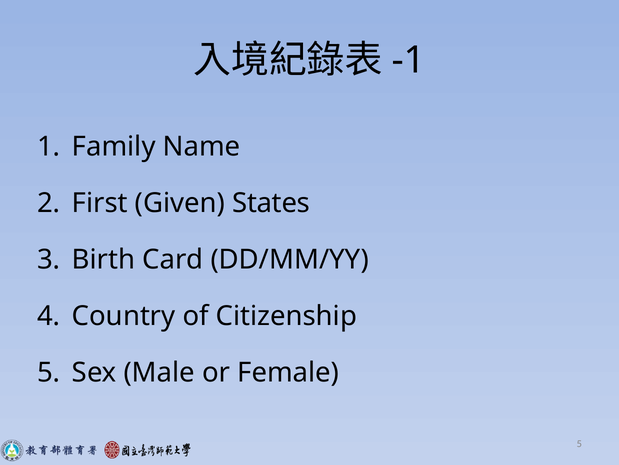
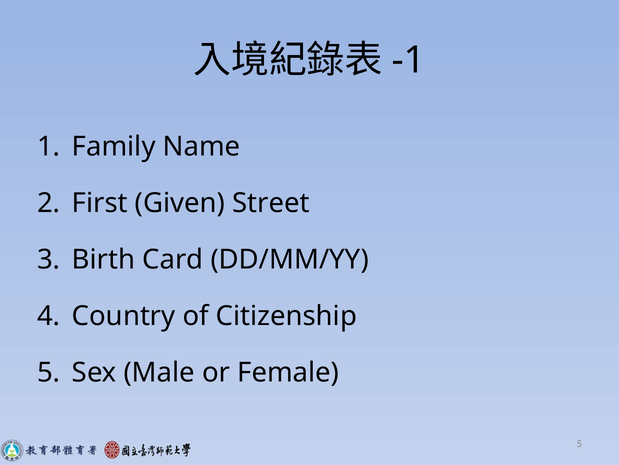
States: States -> Street
